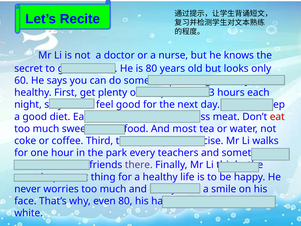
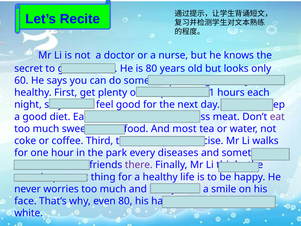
3: 3 -> 1
eat at (277, 117) colour: red -> purple
teachers: teachers -> diseases
